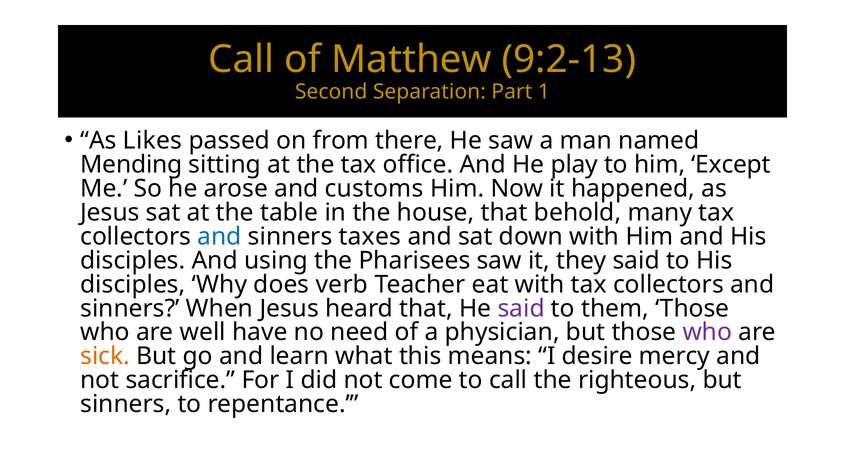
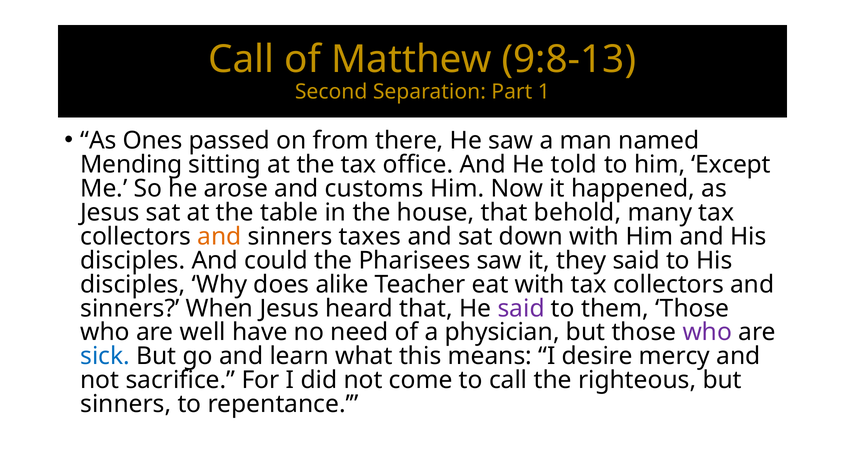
9:2-13: 9:2-13 -> 9:8-13
Likes: Likes -> Ones
play: play -> told
and at (219, 237) colour: blue -> orange
using: using -> could
verb: verb -> alike
sick colour: orange -> blue
